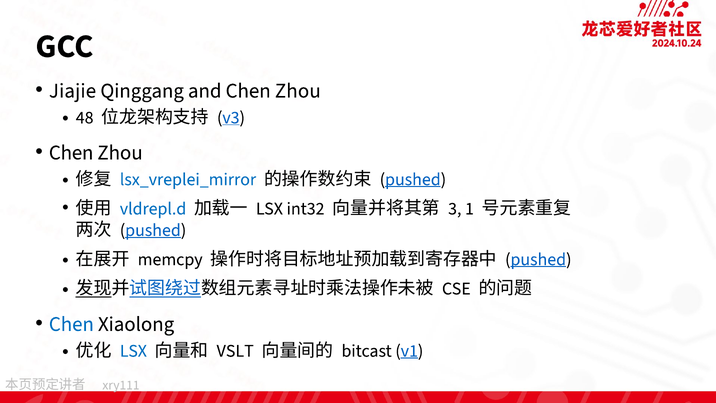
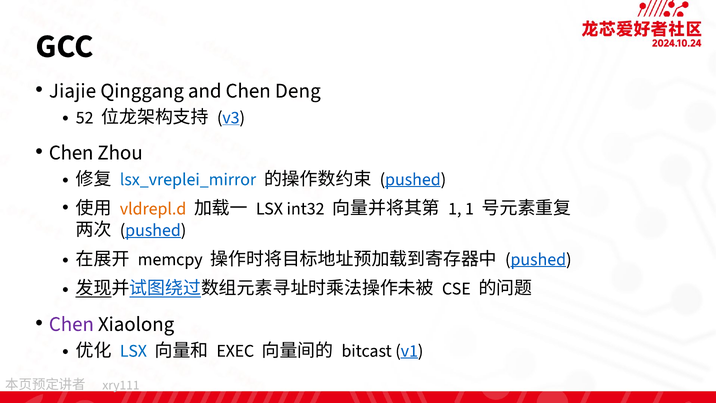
and Chen Zhou: Zhou -> Deng
48: 48 -> 52
vldrepl.d colour: blue -> orange
3 at (455, 208): 3 -> 1
Chen at (71, 324) colour: blue -> purple
VSLT: VSLT -> EXEC
